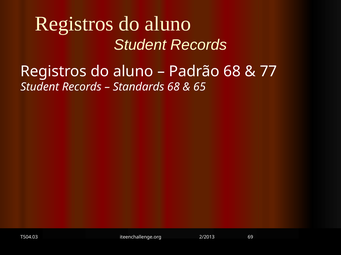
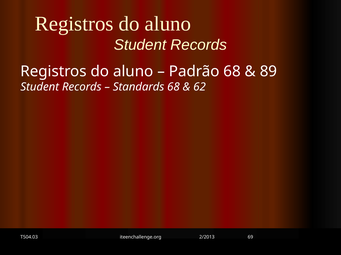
77: 77 -> 89
65: 65 -> 62
